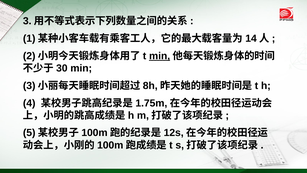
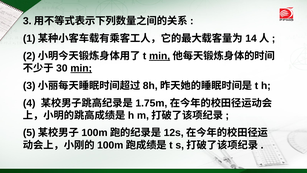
min at (81, 68) underline: none -> present
